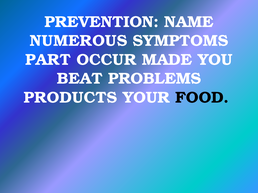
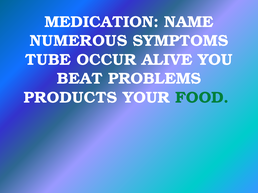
PREVENTION: PREVENTION -> MEDICATION
PART: PART -> TUBE
MADE: MADE -> ALIVE
FOOD colour: black -> green
